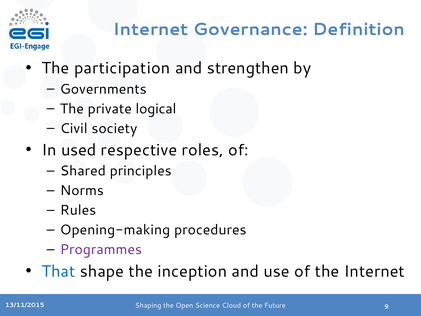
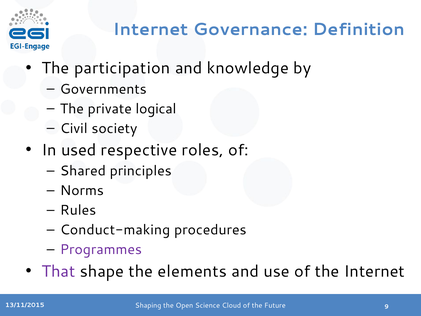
strengthen: strengthen -> knowledge
Opening-making: Opening-making -> Conduct-making
That colour: blue -> purple
inception: inception -> elements
